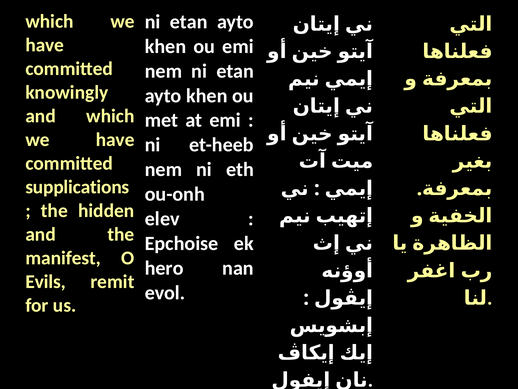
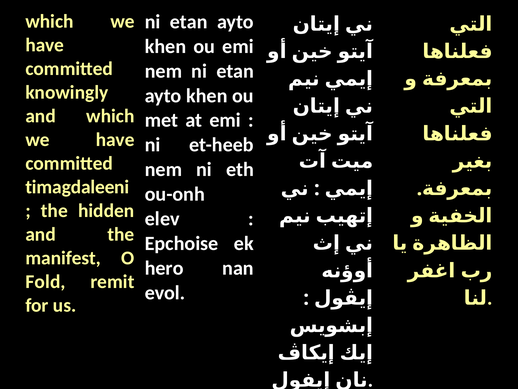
supplications: supplications -> timagdaleeni
Evils: Evils -> Fold
